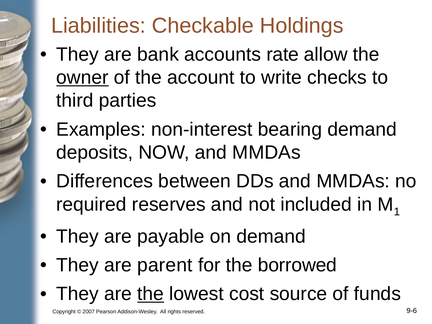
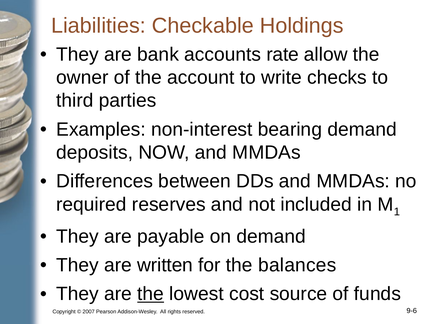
owner underline: present -> none
parent: parent -> written
borrowed: borrowed -> balances
